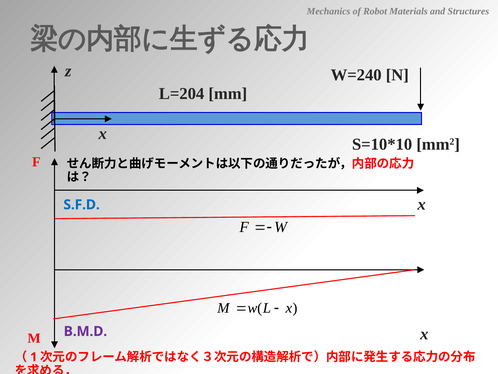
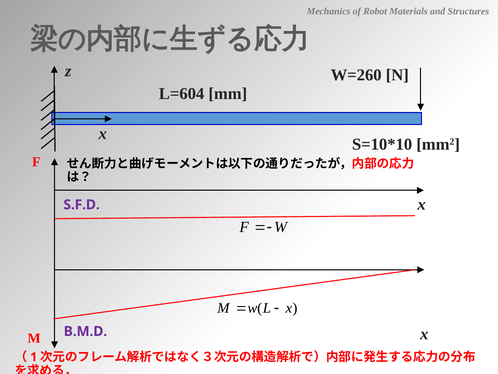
W=240: W=240 -> W=260
L=204: L=204 -> L=604
S.F.D colour: blue -> purple
